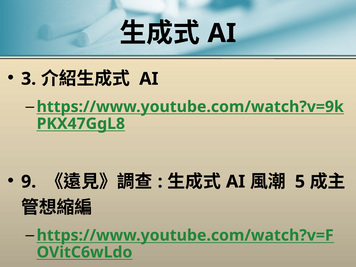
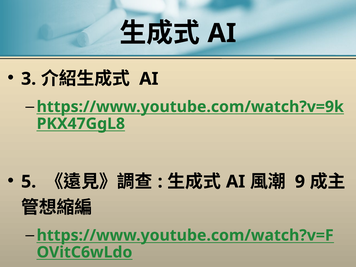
9: 9 -> 5
5: 5 -> 9
